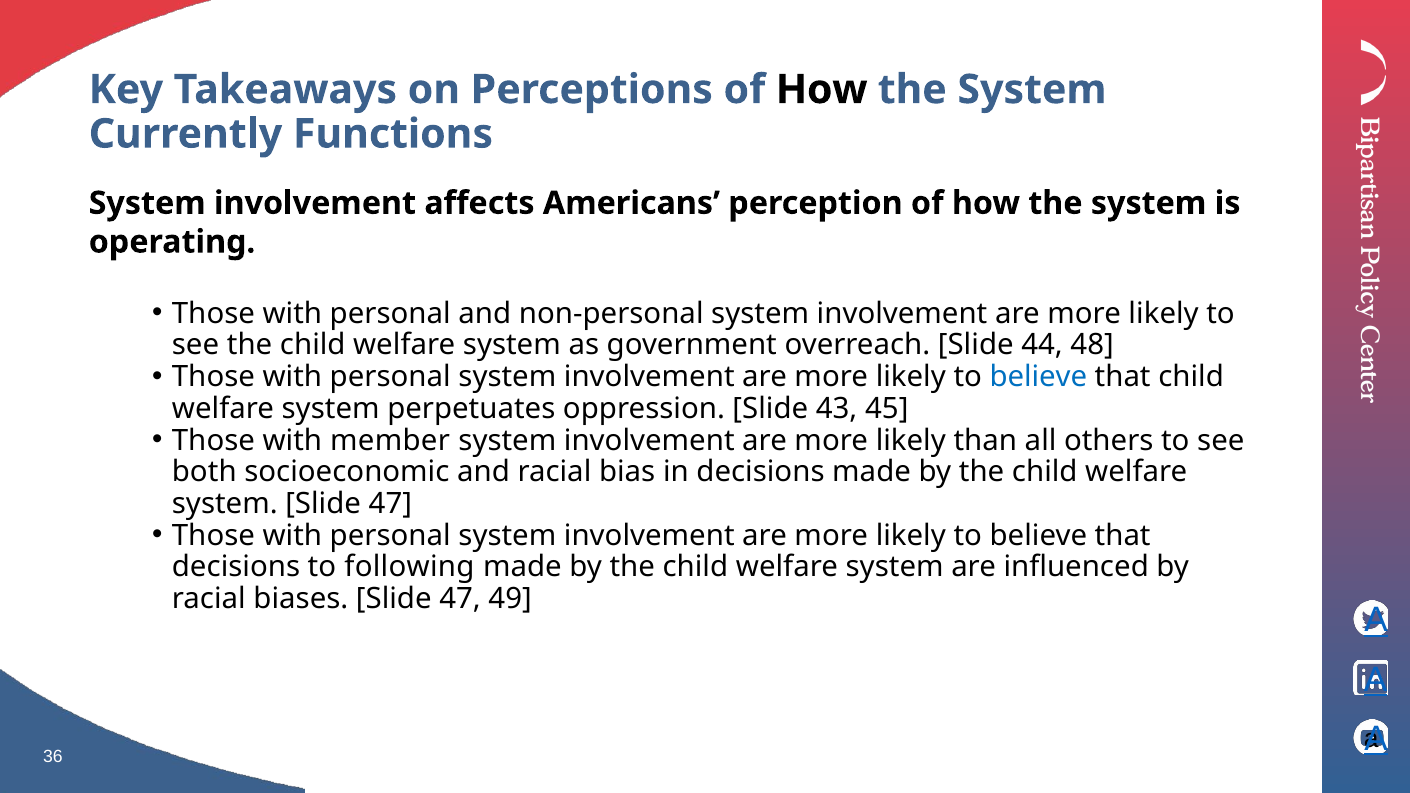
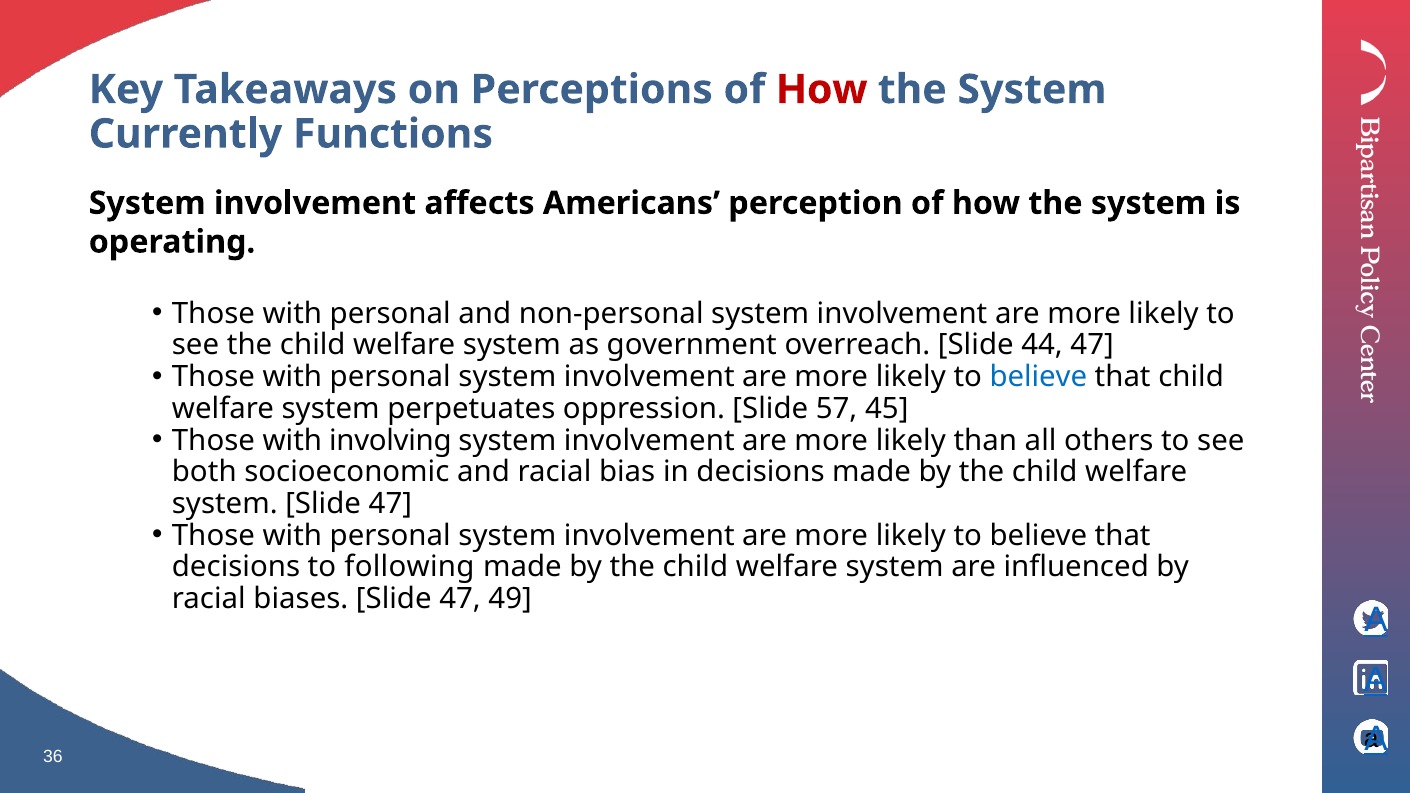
How at (822, 90) colour: black -> red
44 48: 48 -> 47
43: 43 -> 57
member: member -> involving
